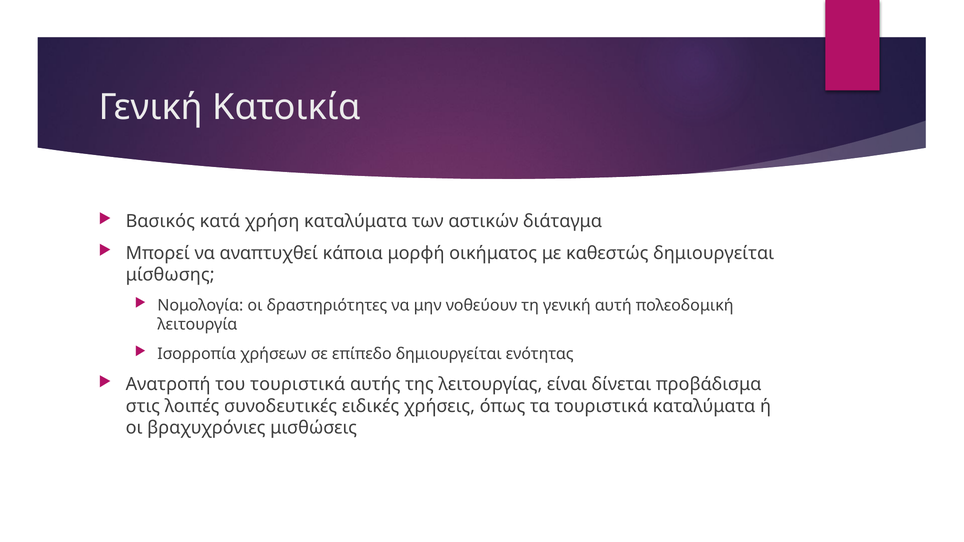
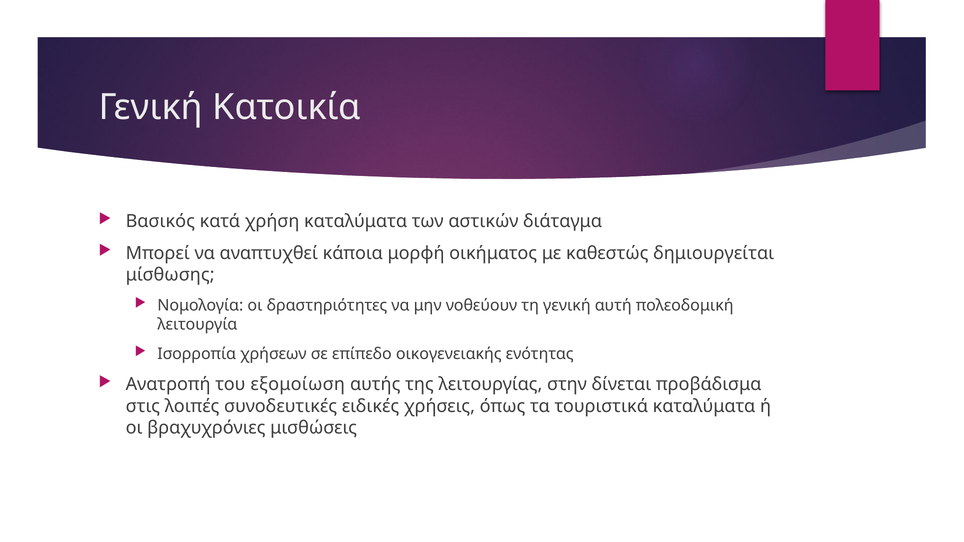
επίπεδο δημιουργείται: δημιουργείται -> οικογενειακής
του τουριστικά: τουριστικά -> εξομοίωση
είναι: είναι -> στην
